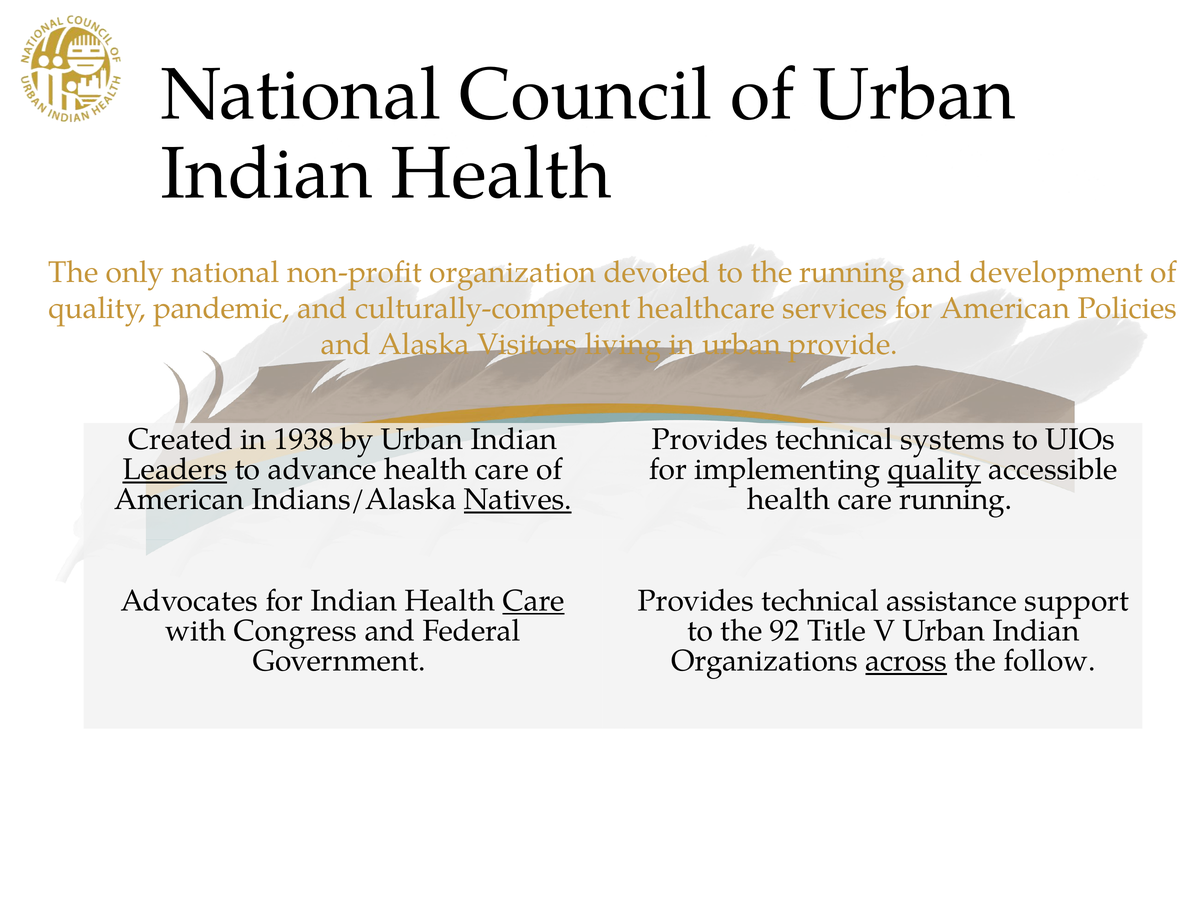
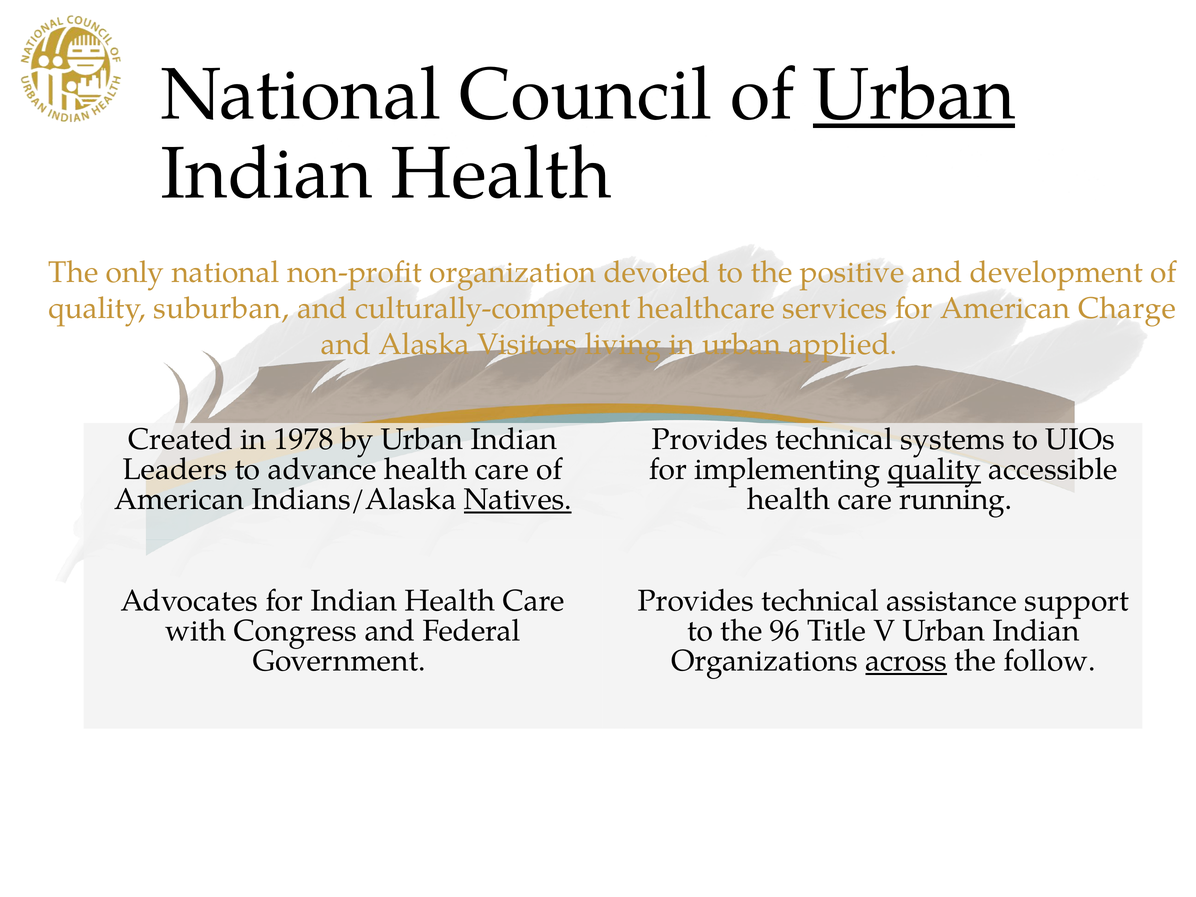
Urban at (914, 94) underline: none -> present
the running: running -> positive
pandemic: pandemic -> suburban
Policies: Policies -> Charge
provide: provide -> applied
1938: 1938 -> 1978
Leaders underline: present -> none
Care at (534, 601) underline: present -> none
92: 92 -> 96
